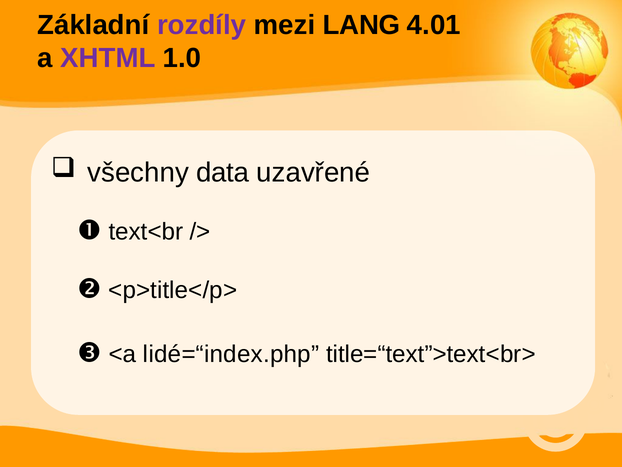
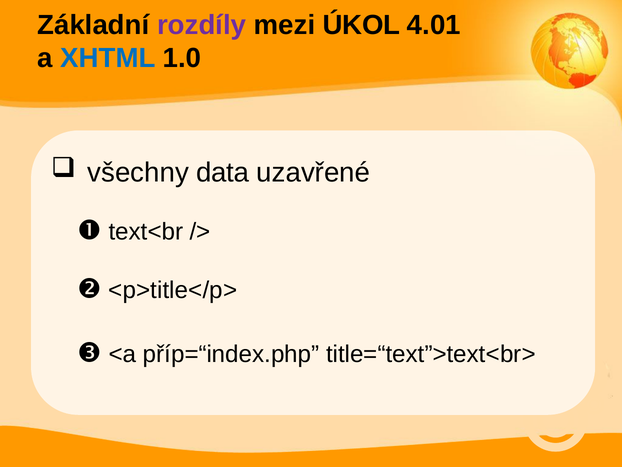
LANG: LANG -> ÚKOL
XHTML colour: purple -> blue
lidé=“index.php: lidé=“index.php -> příp=“index.php
